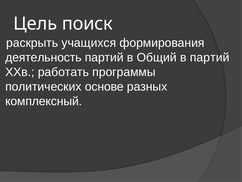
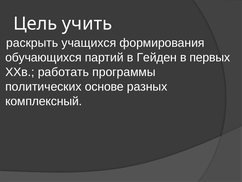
поиск: поиск -> учить
деятельность: деятельность -> обучающихся
Общий: Общий -> Гейден
в партий: партий -> первых
